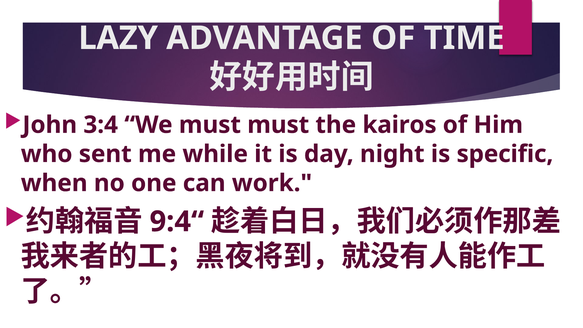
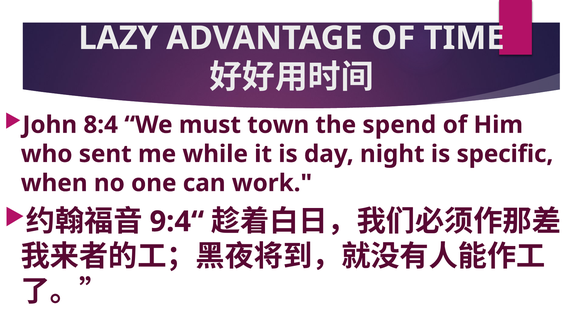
3:4: 3:4 -> 8:4
must must: must -> town
kairos: kairos -> spend
